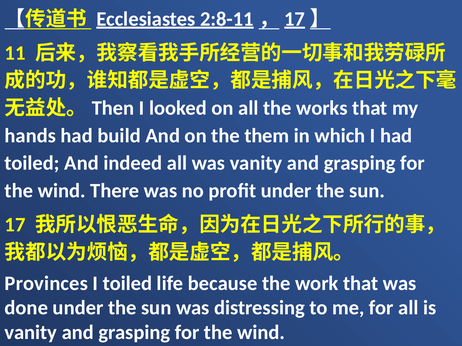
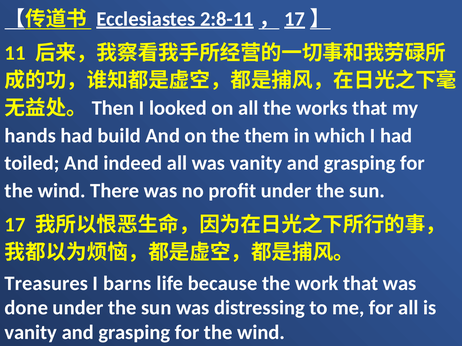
Provinces: Provinces -> Treasures
I toiled: toiled -> barns
